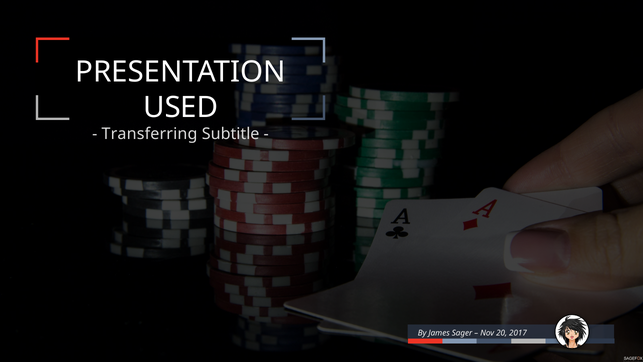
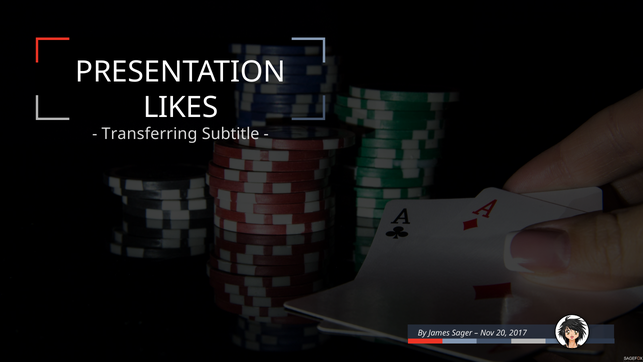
USED: USED -> LIKES
